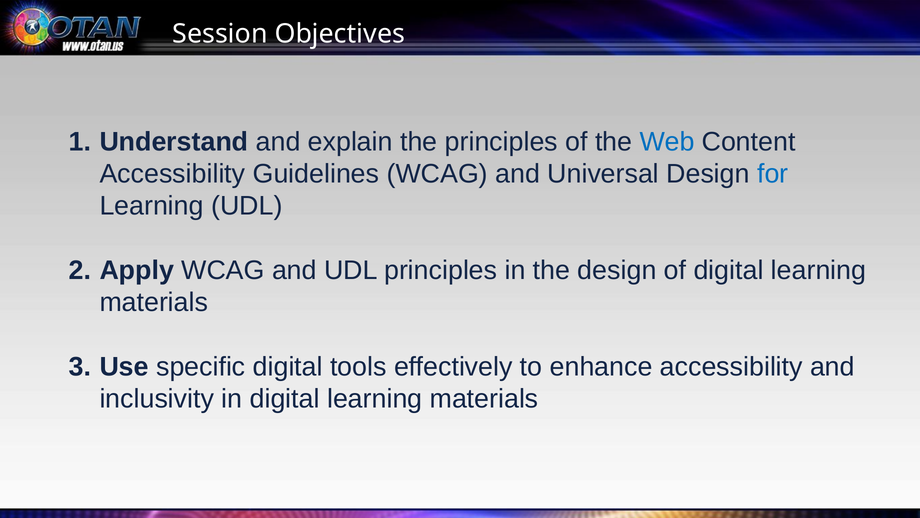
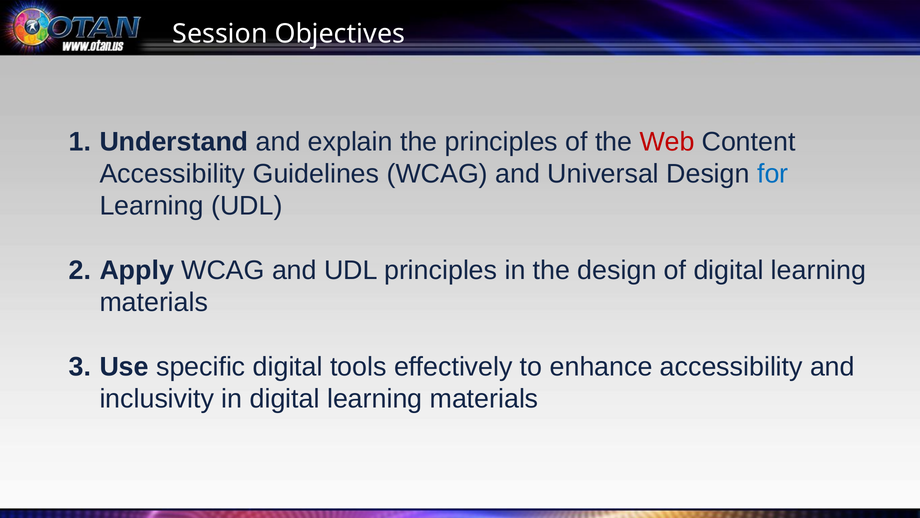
Web colour: blue -> red
